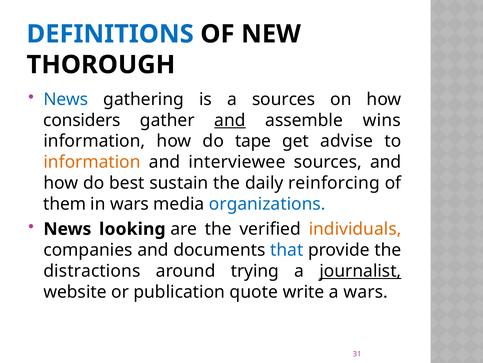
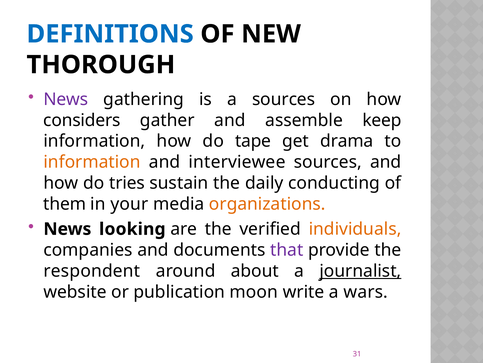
News at (66, 99) colour: blue -> purple
and at (230, 120) underline: present -> none
wins: wins -> keep
advise: advise -> drama
best: best -> tries
reinforcing: reinforcing -> conducting
in wars: wars -> your
organizations colour: blue -> orange
that colour: blue -> purple
distractions: distractions -> respondent
trying: trying -> about
quote: quote -> moon
